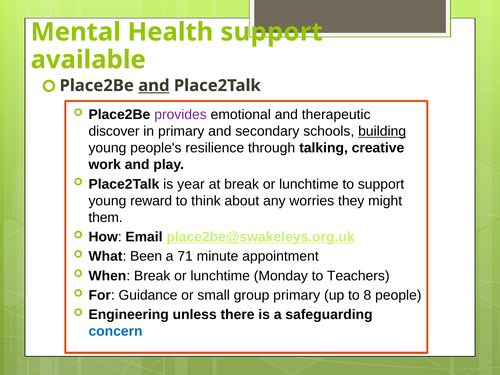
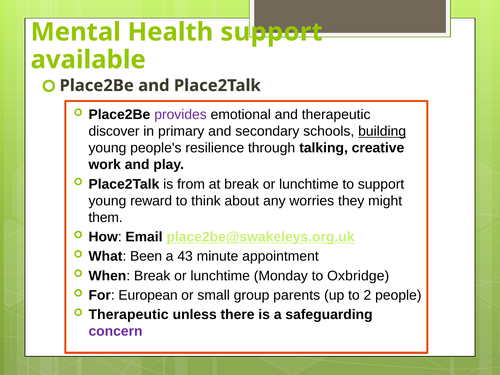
and at (154, 86) underline: present -> none
year: year -> from
71: 71 -> 43
Teachers: Teachers -> Oxbridge
Guidance: Guidance -> European
group primary: primary -> parents
8: 8 -> 2
Engineering at (129, 315): Engineering -> Therapeutic
concern colour: blue -> purple
